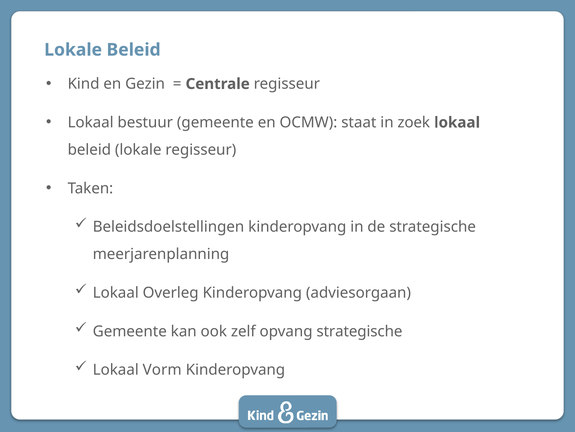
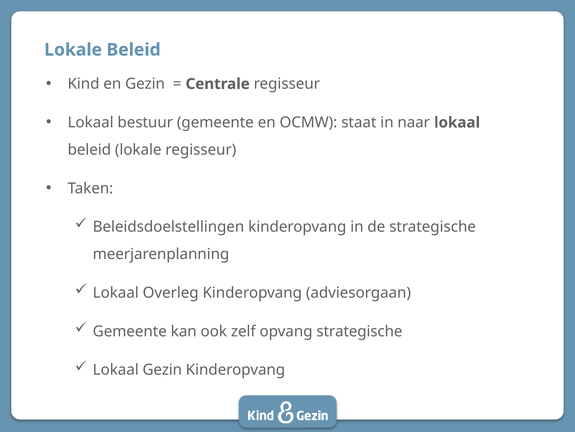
zoek: zoek -> naar
Lokaal Vorm: Vorm -> Gezin
